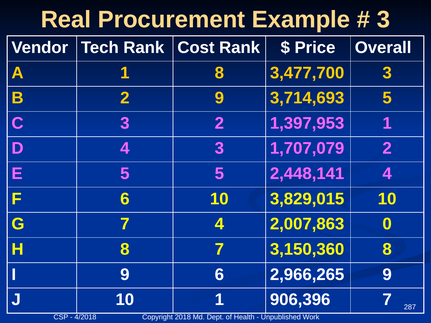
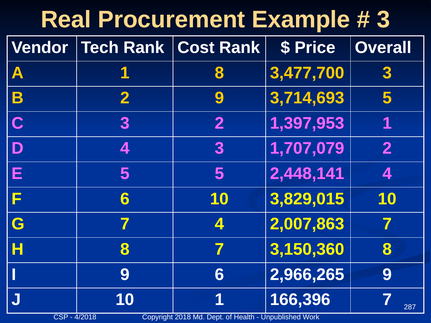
2,007,863 0: 0 -> 7
906,396: 906,396 -> 166,396
